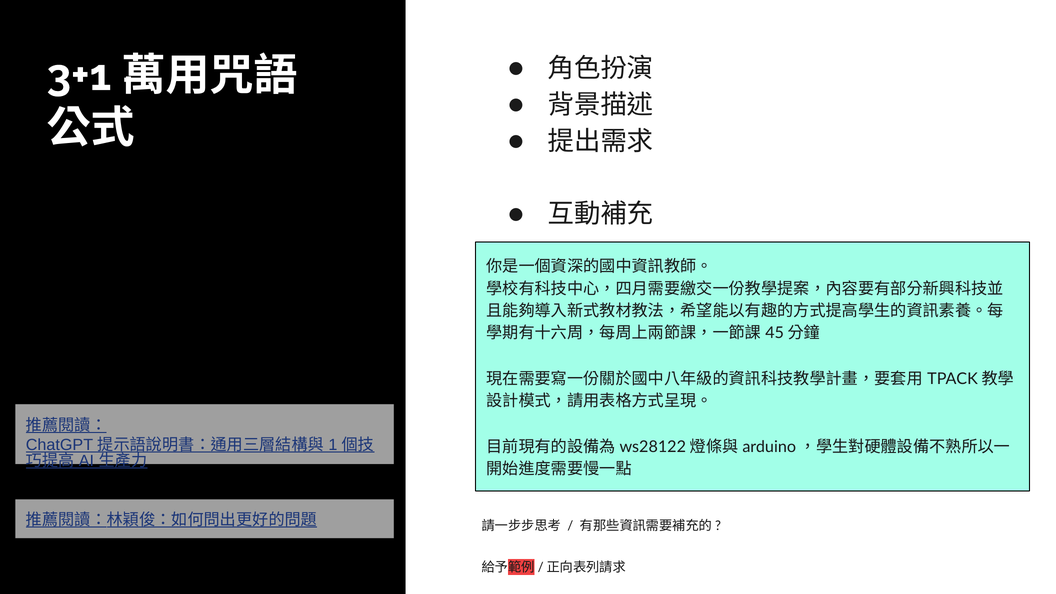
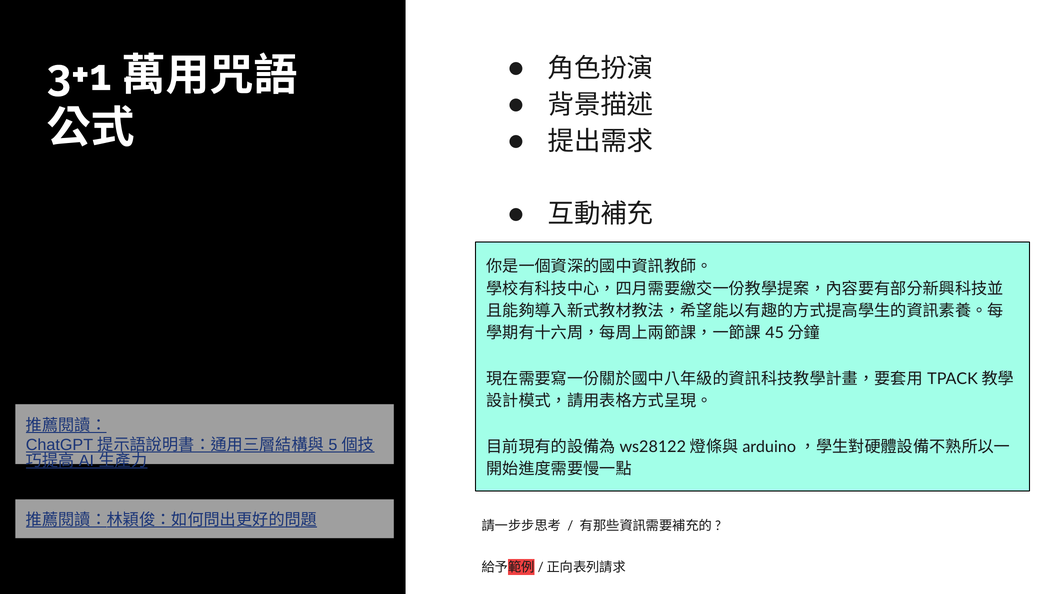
1: 1 -> 5
